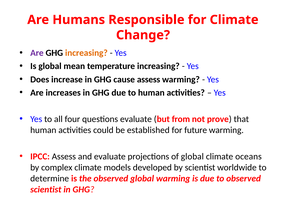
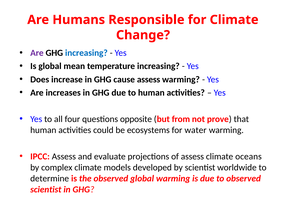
increasing at (86, 53) colour: orange -> blue
questions evaluate: evaluate -> opposite
established: established -> ecosystems
future: future -> water
of global: global -> assess
